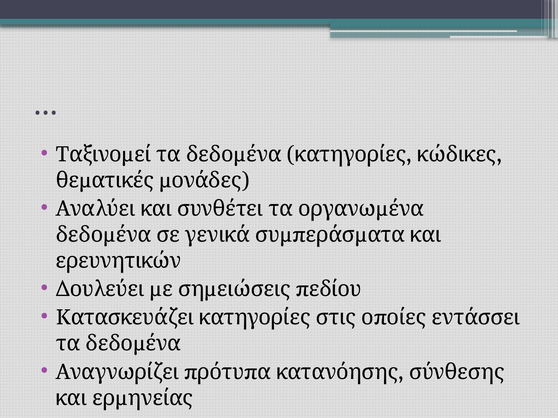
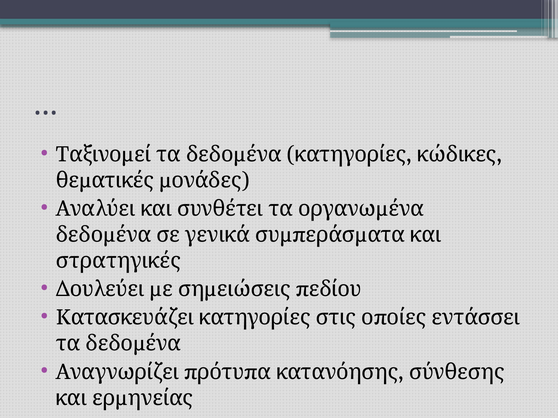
ερευνητικών: ερευνητικών -> στρατηγικές
